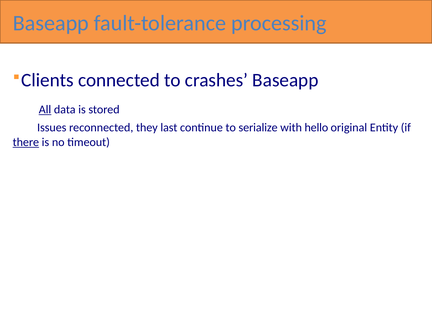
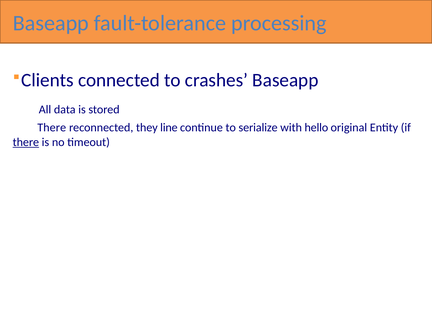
All underline: present -> none
Issues at (52, 128): Issues -> There
last: last -> line
